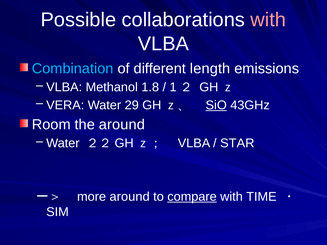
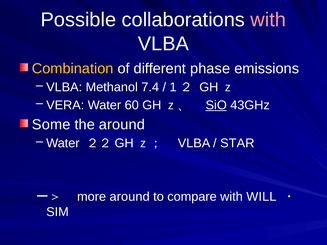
Combination colour: light blue -> yellow
length: length -> phase
1.8: 1.8 -> 7.4
29: 29 -> 60
Room: Room -> Some
compare underline: present -> none
TIME: TIME -> WILL
